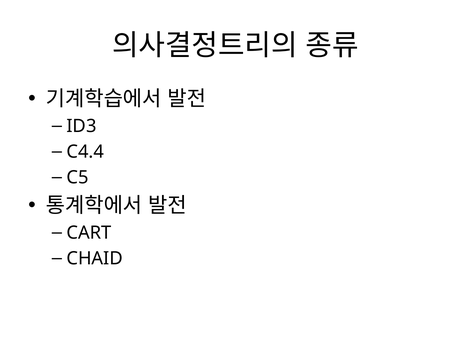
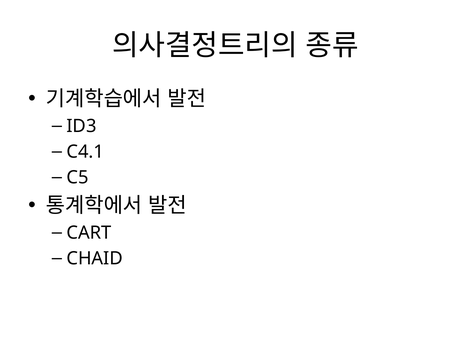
C4.4: C4.4 -> C4.1
